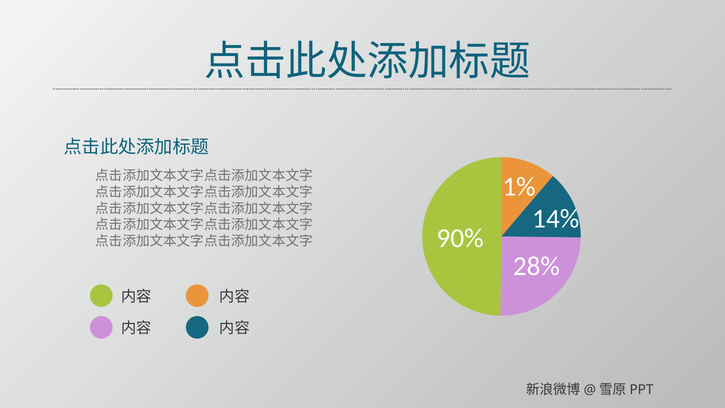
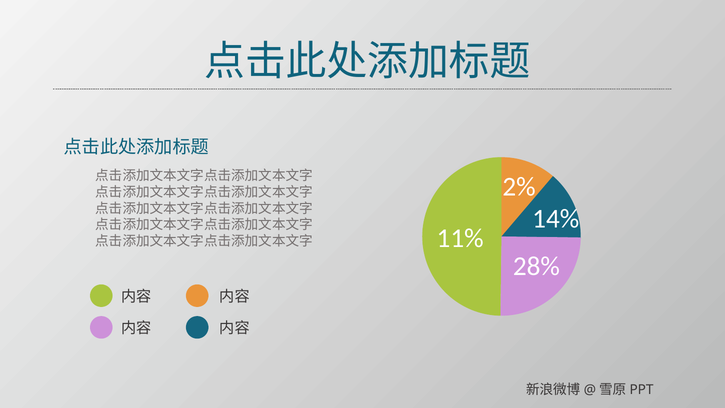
1%: 1% -> 2%
90%: 90% -> 11%
